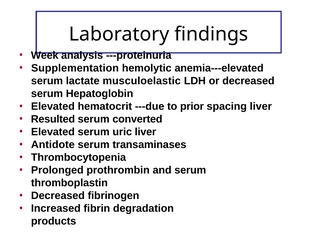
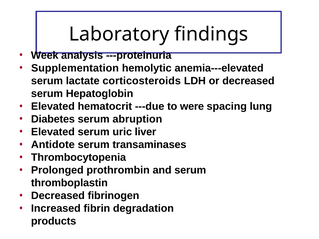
musculoelastic: musculoelastic -> corticosteroids
prior: prior -> were
spacing liver: liver -> lung
Resulted: Resulted -> Diabetes
converted: converted -> abruption
